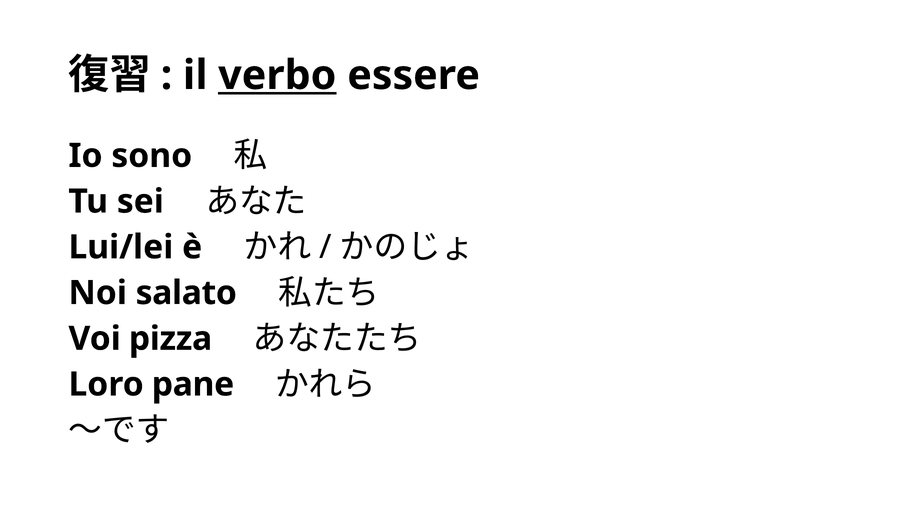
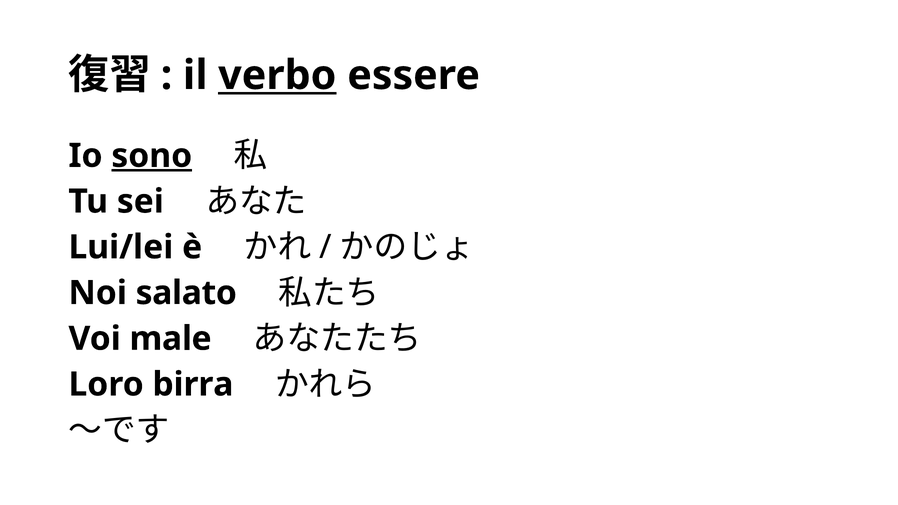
sono underline: none -> present
pizza: pizza -> male
pane: pane -> birra
